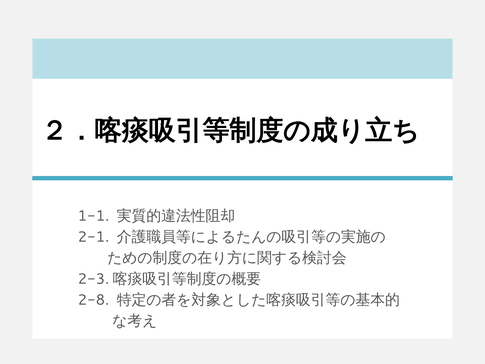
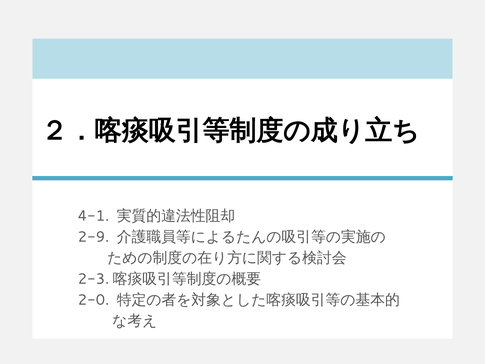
1-1: 1-1 -> 4-1
2-1: 2-1 -> 2-9
2-8: 2-8 -> 2-0
